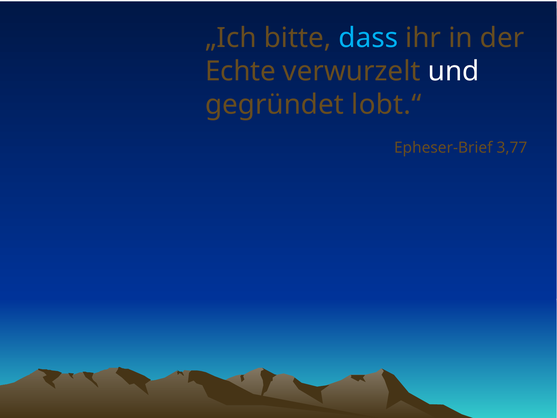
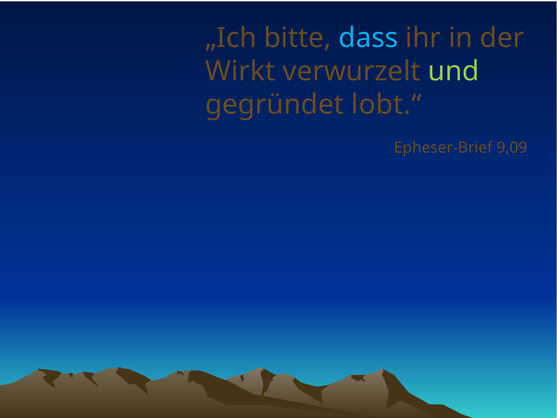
Echte: Echte -> Wirkt
und colour: white -> light green
3,77: 3,77 -> 9,09
